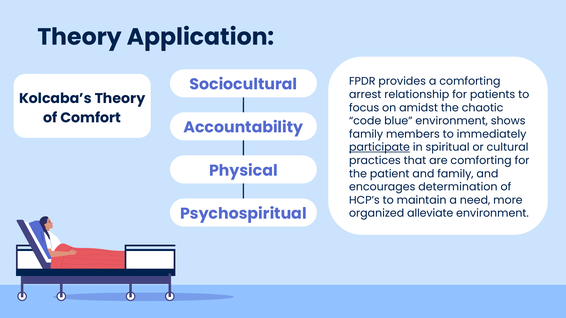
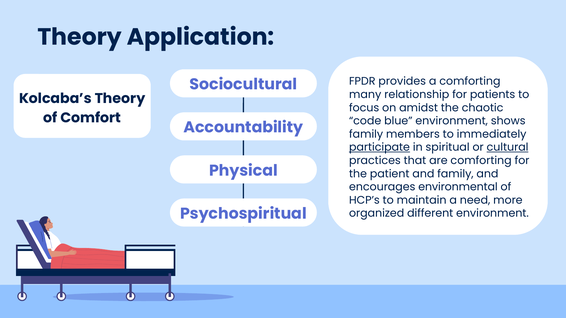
arrest: arrest -> many
cultural underline: none -> present
determination: determination -> environmental
alleviate: alleviate -> different
